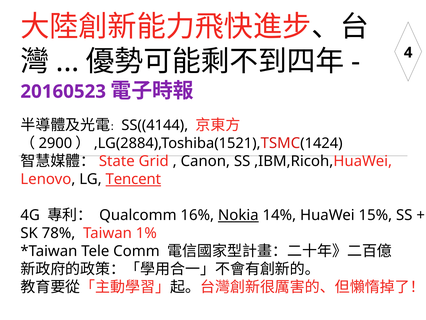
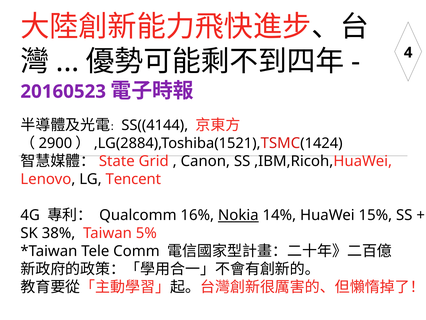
Tencent underline: present -> none
78%: 78% -> 38%
1%: 1% -> 5%
